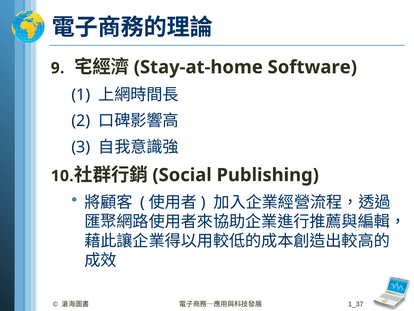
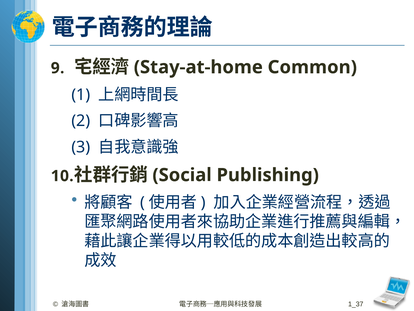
Software: Software -> Common
